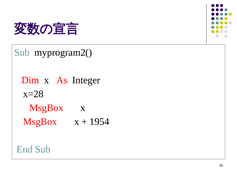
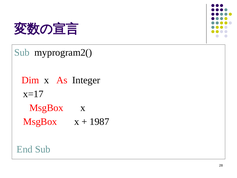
x=28: x=28 -> x=17
1954: 1954 -> 1987
